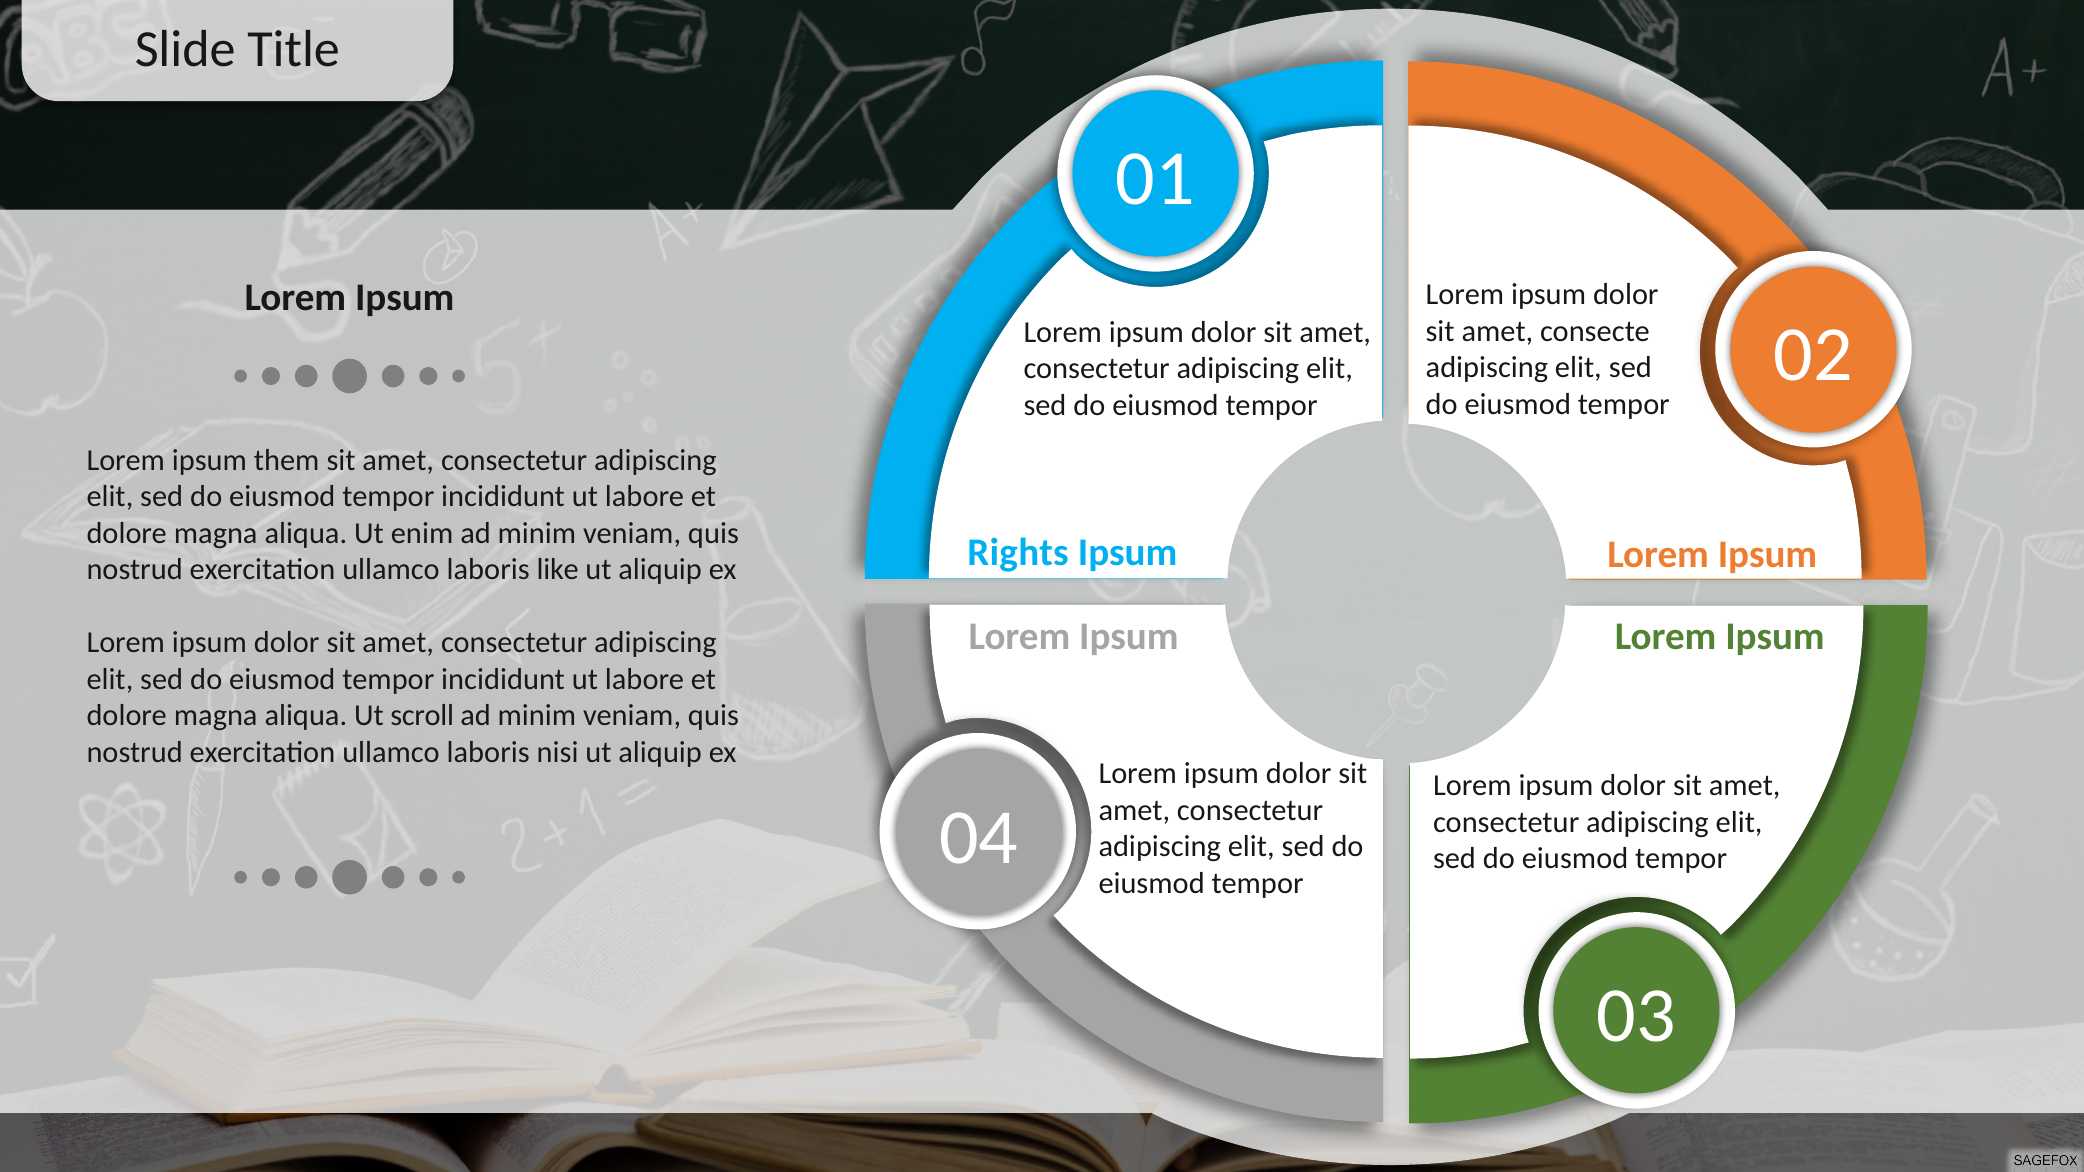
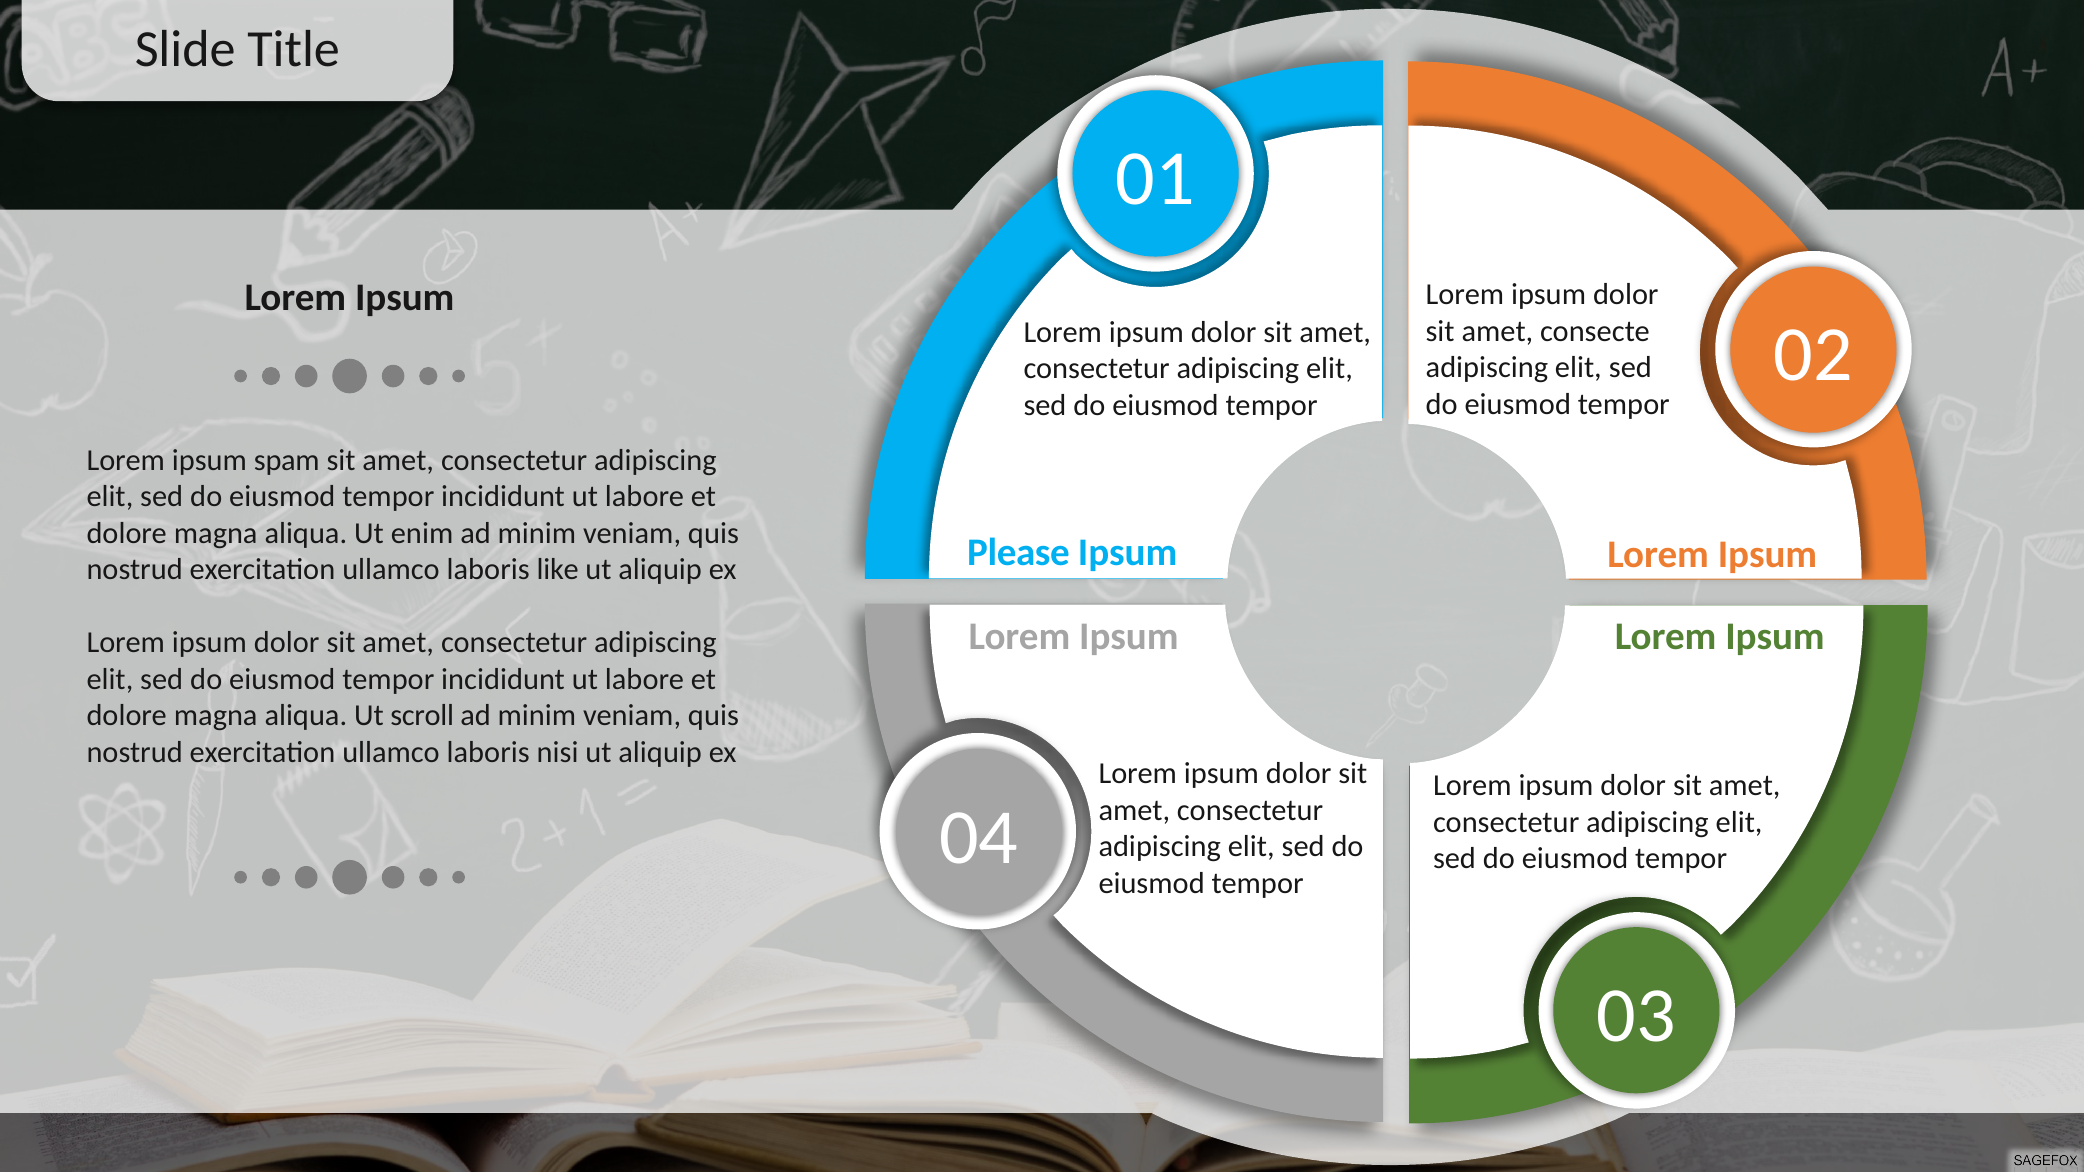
them: them -> spam
Rights: Rights -> Please
